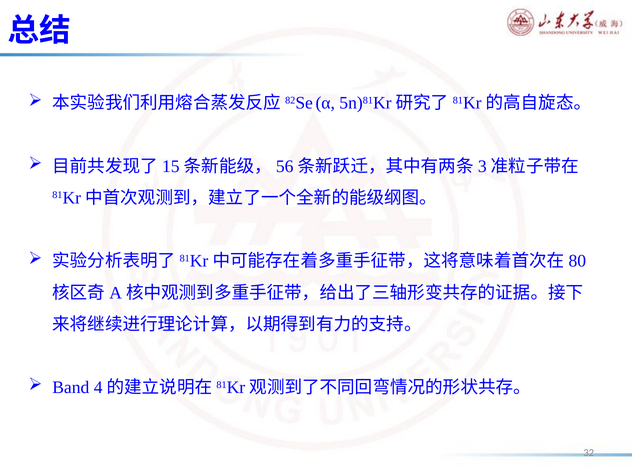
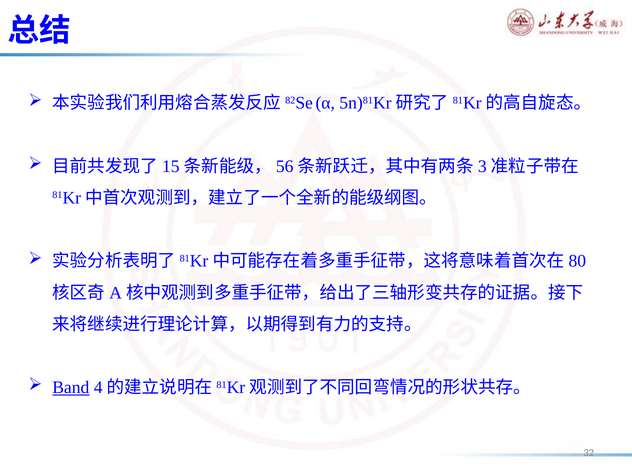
Band underline: none -> present
